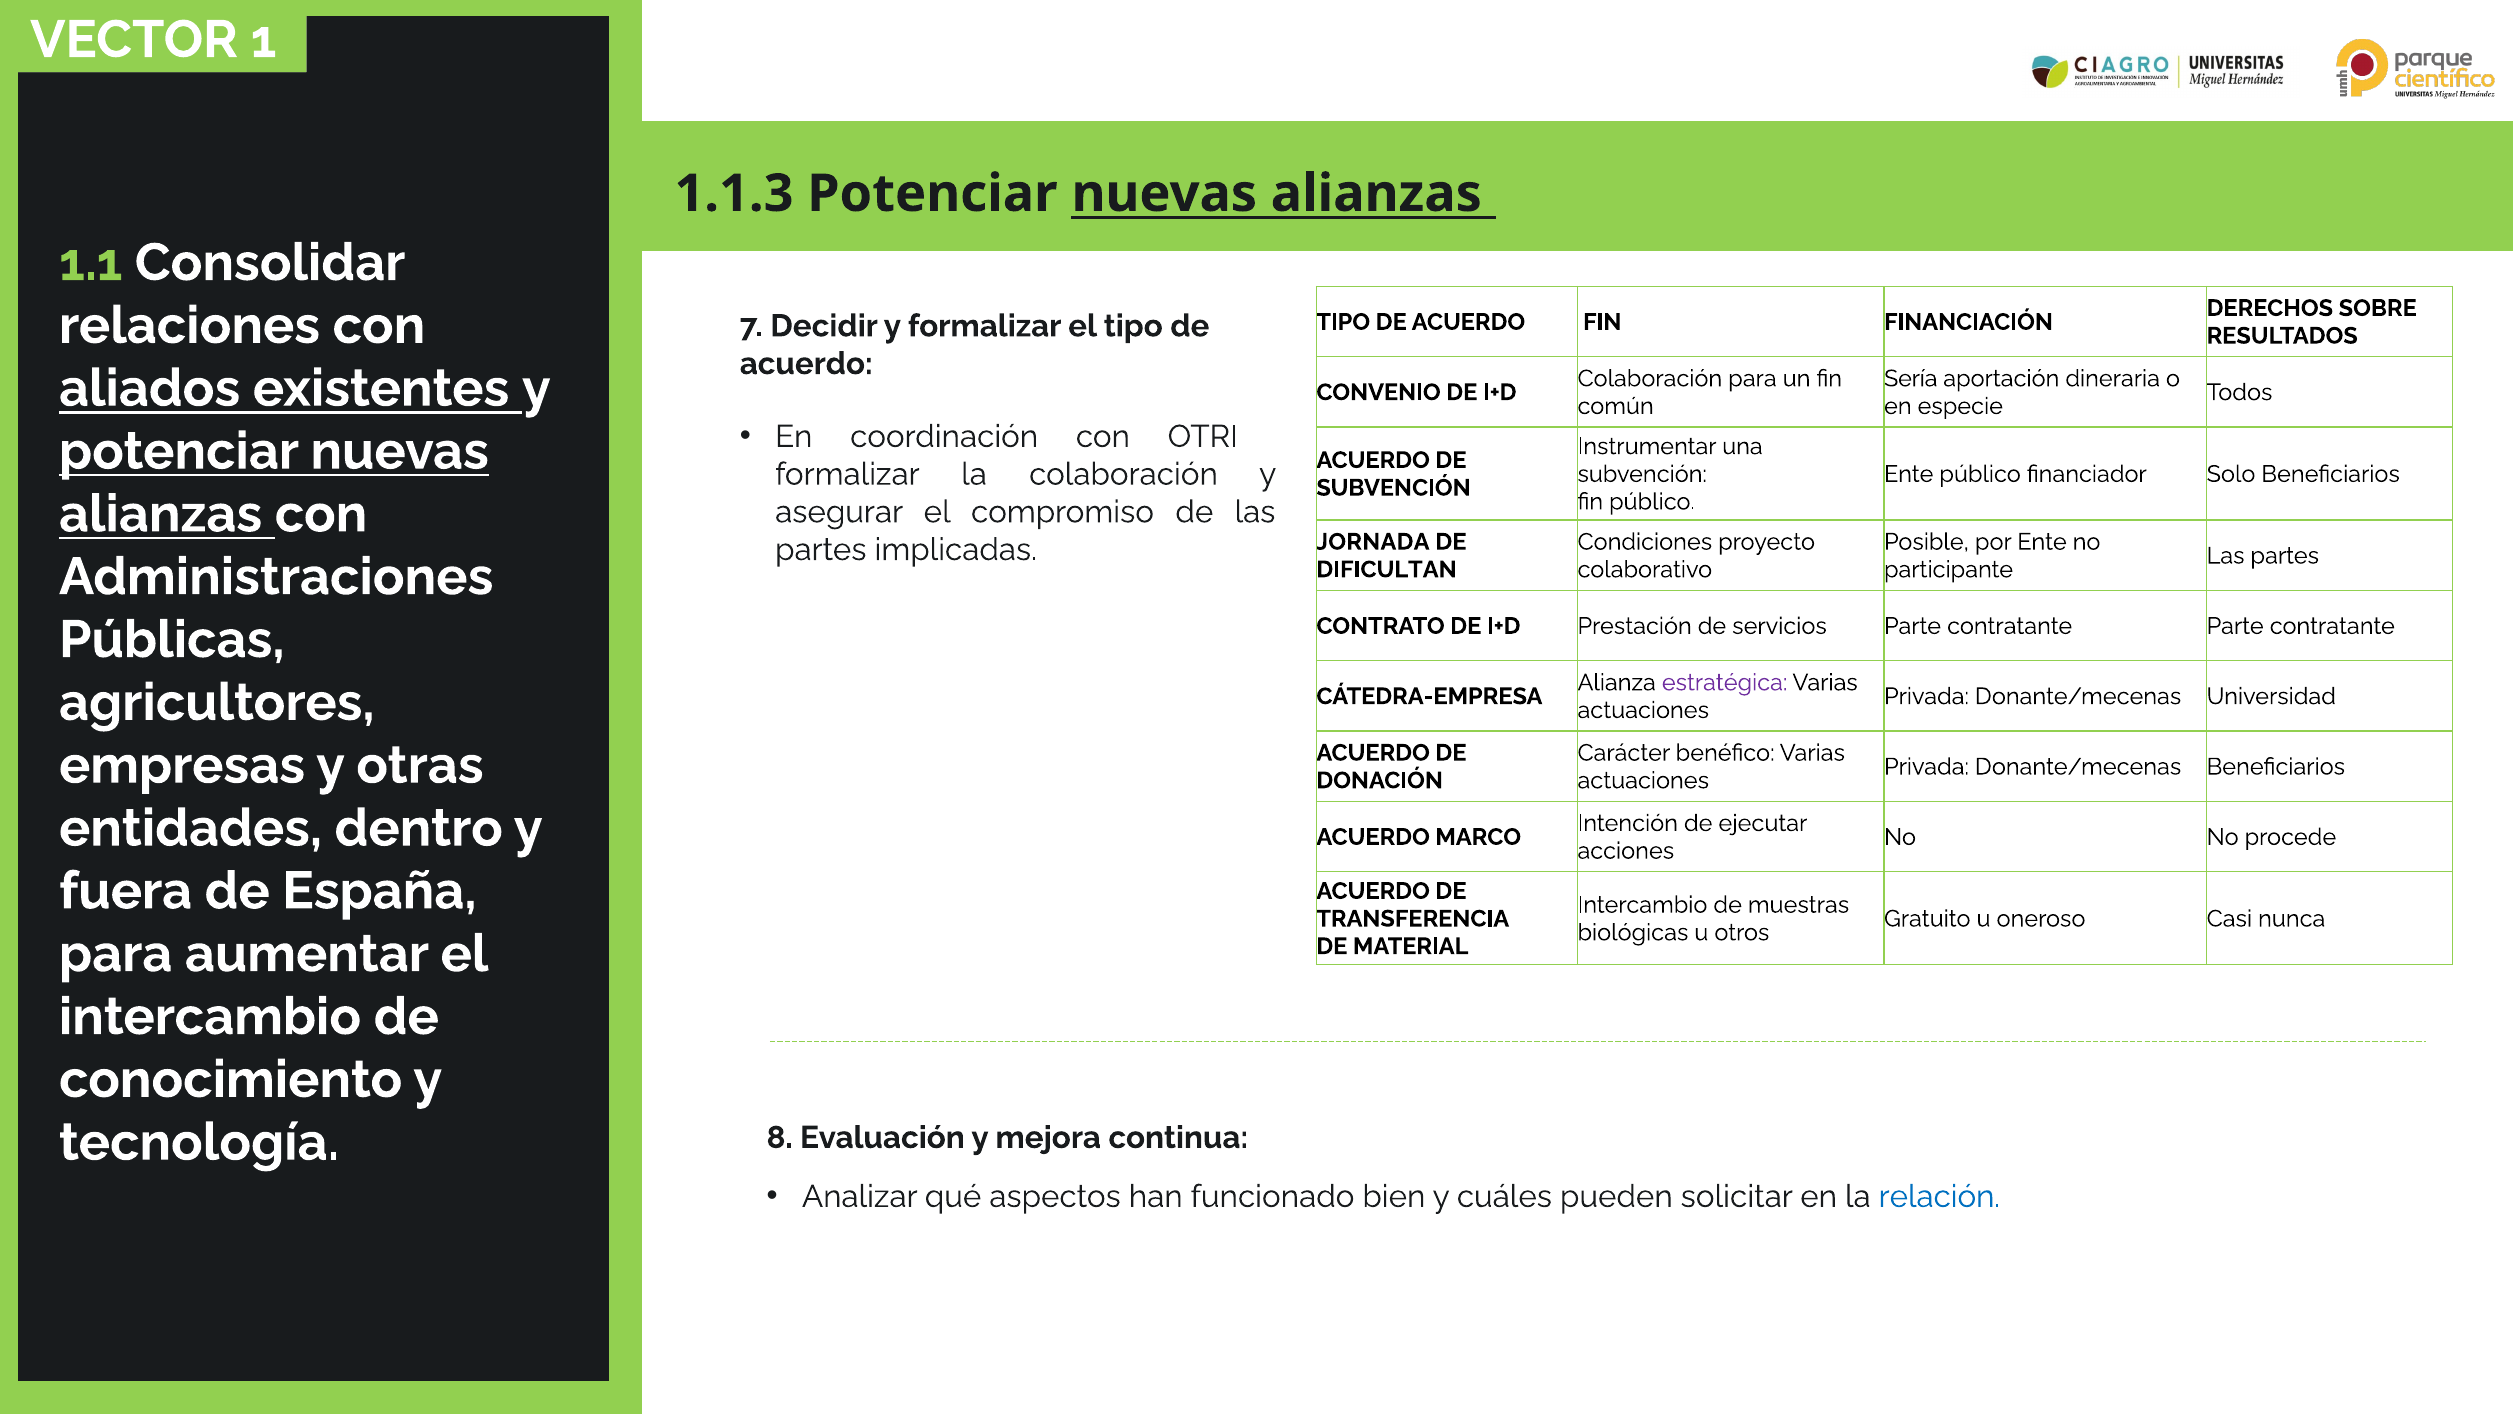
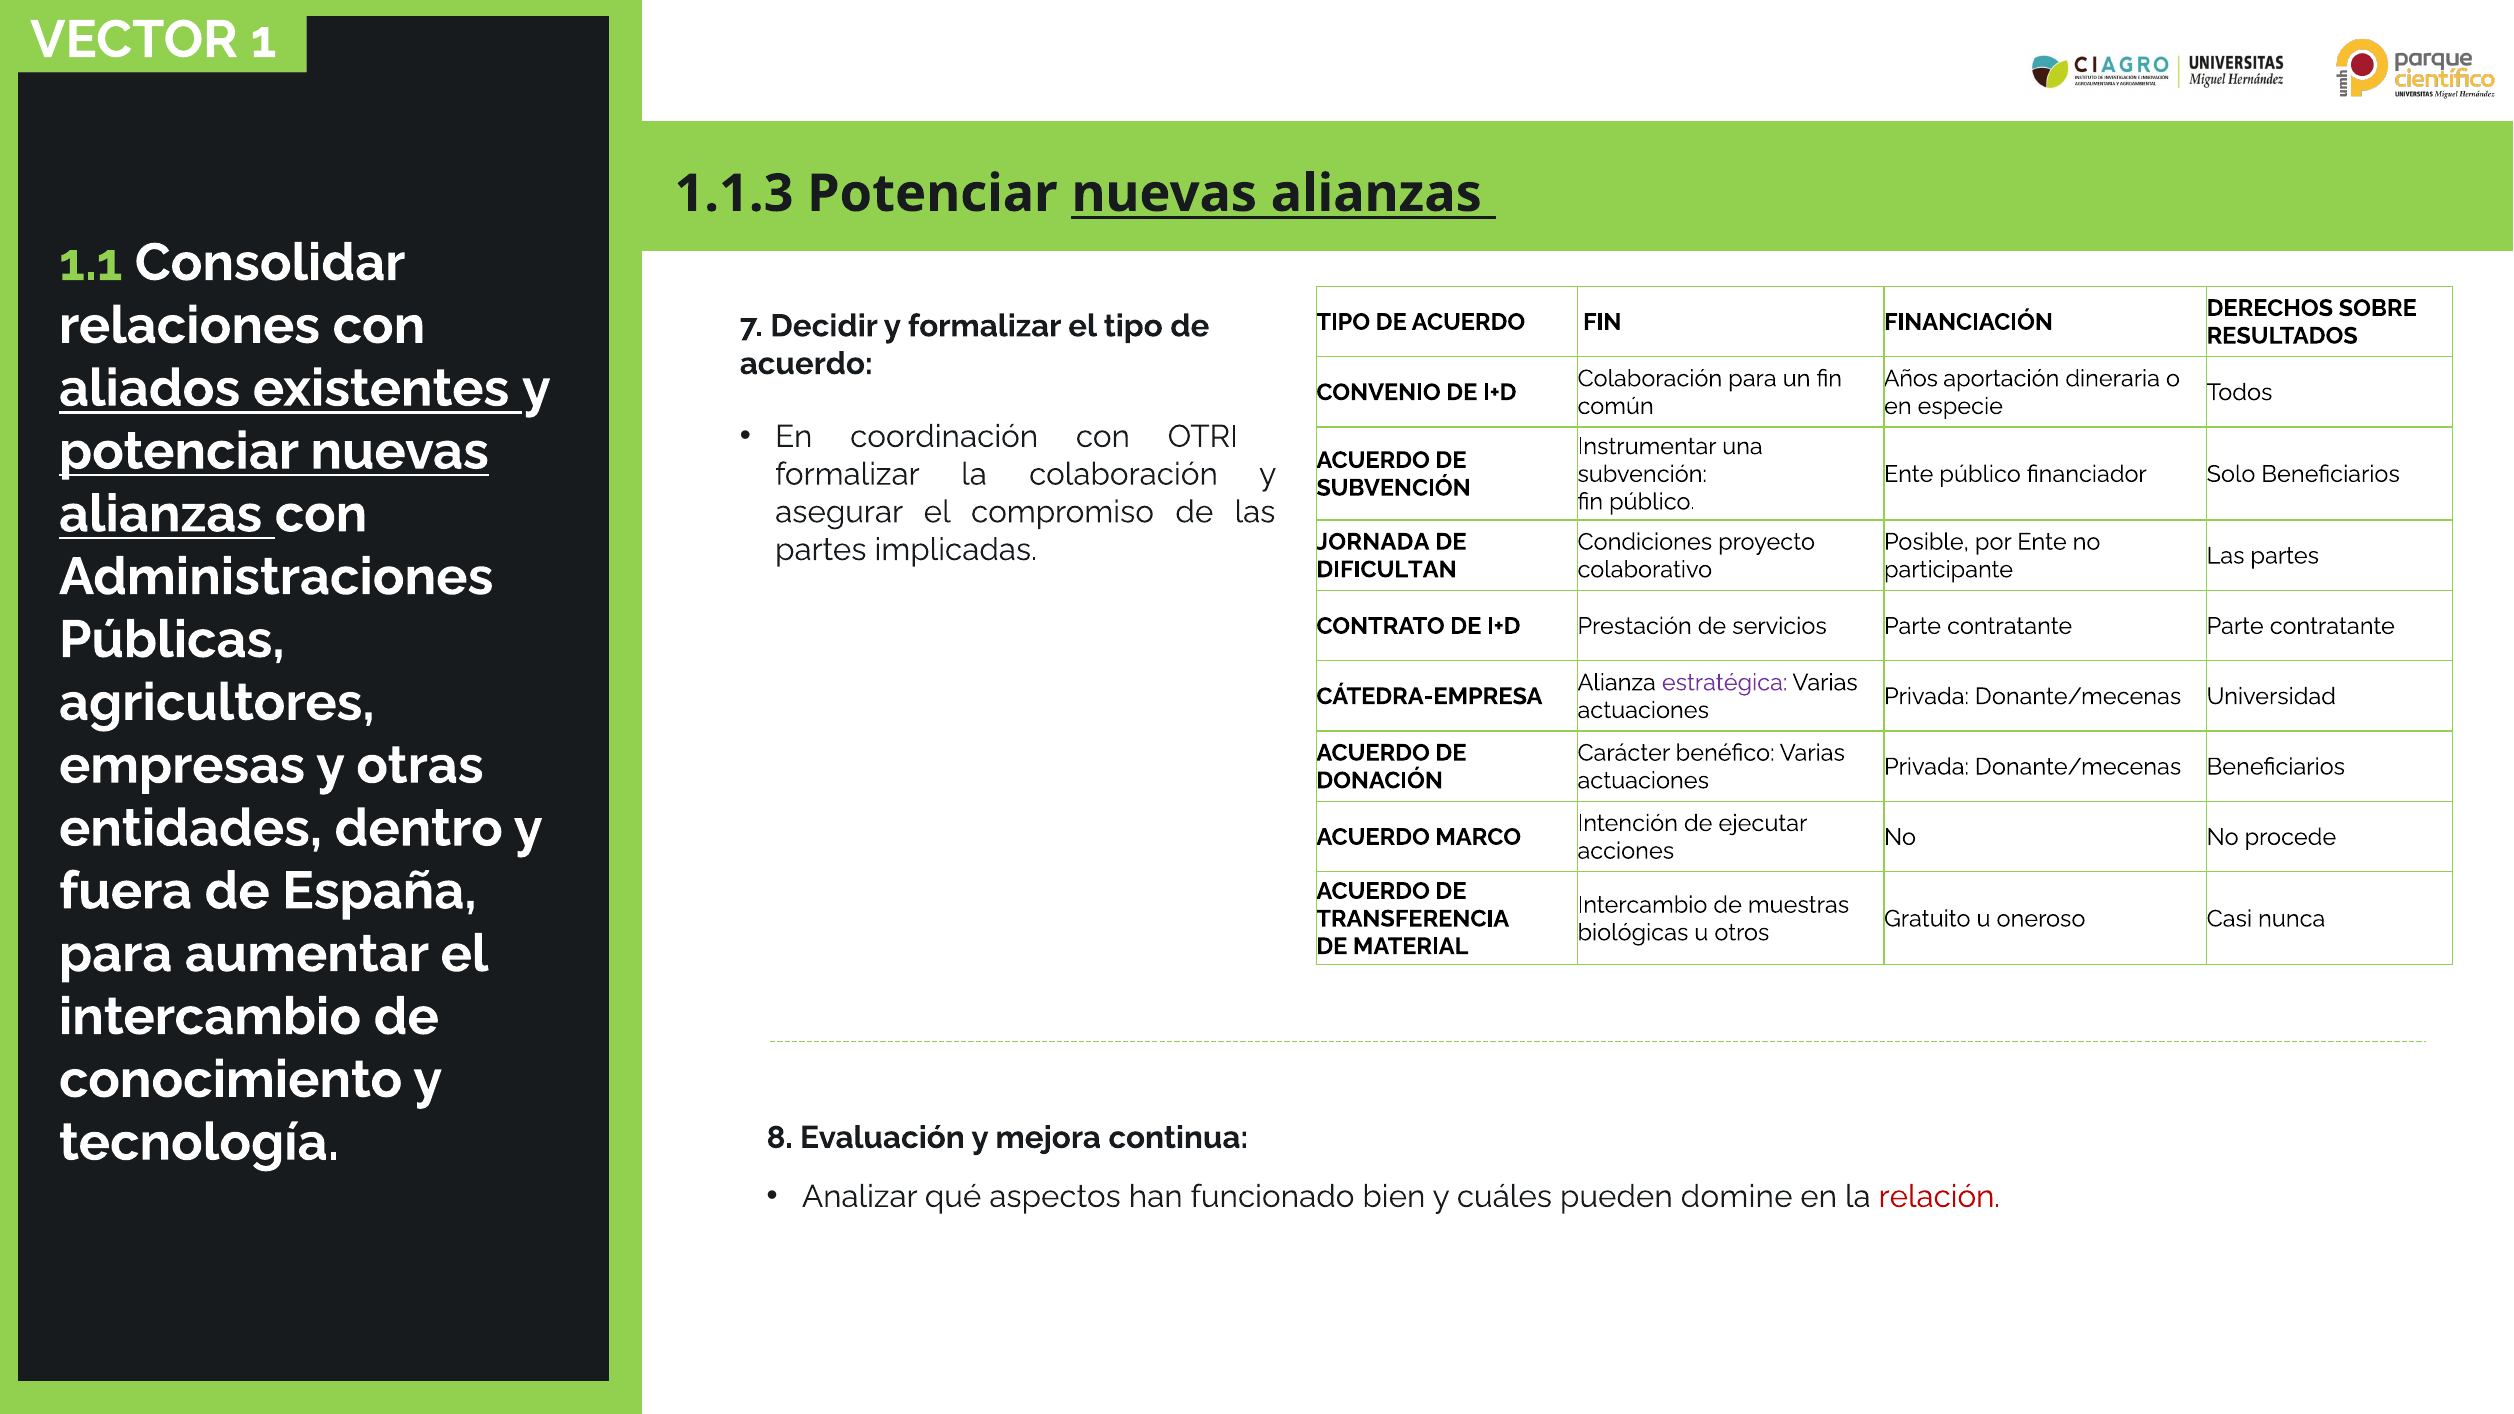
Sería: Sería -> Años
solicitar: solicitar -> domine
relación colour: blue -> red
